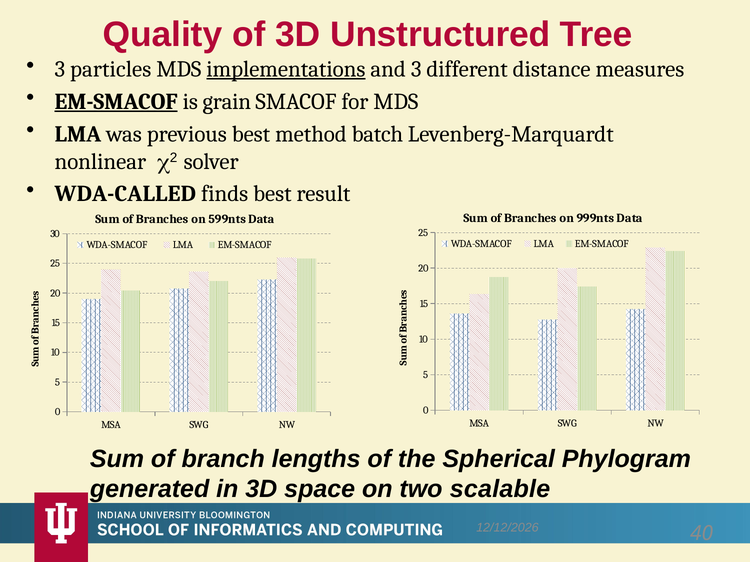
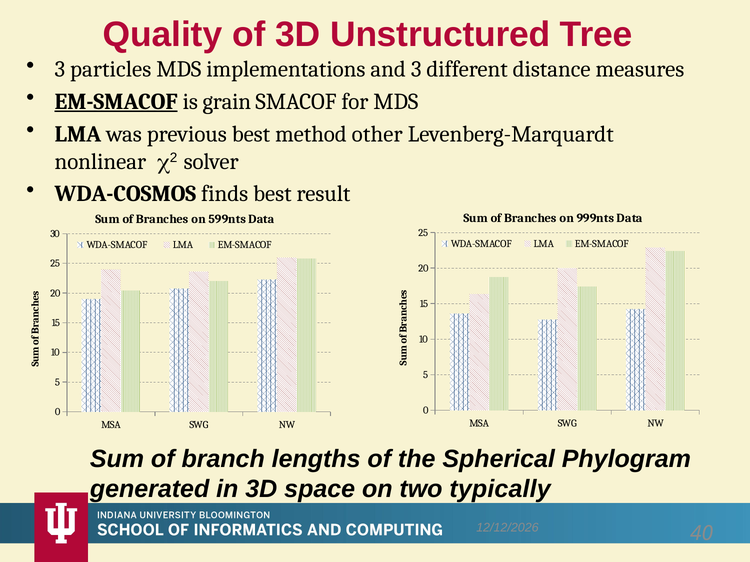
implementations underline: present -> none
batch: batch -> other
WDA-CALLED: WDA-CALLED -> WDA-COSMOS
scalable: scalable -> typically
